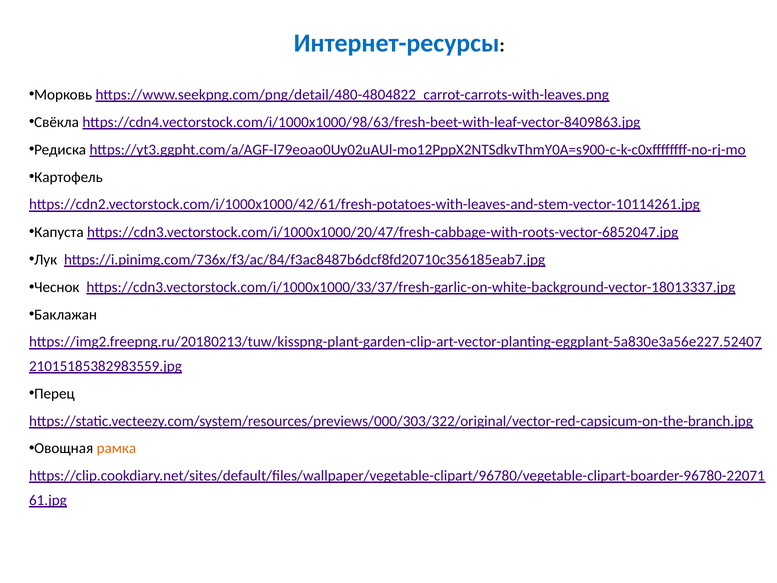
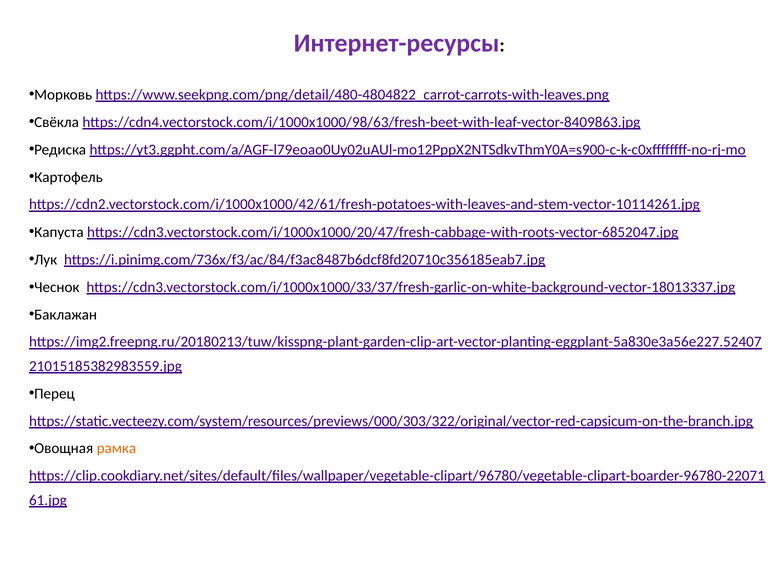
Интернет-ресурсы colour: blue -> purple
